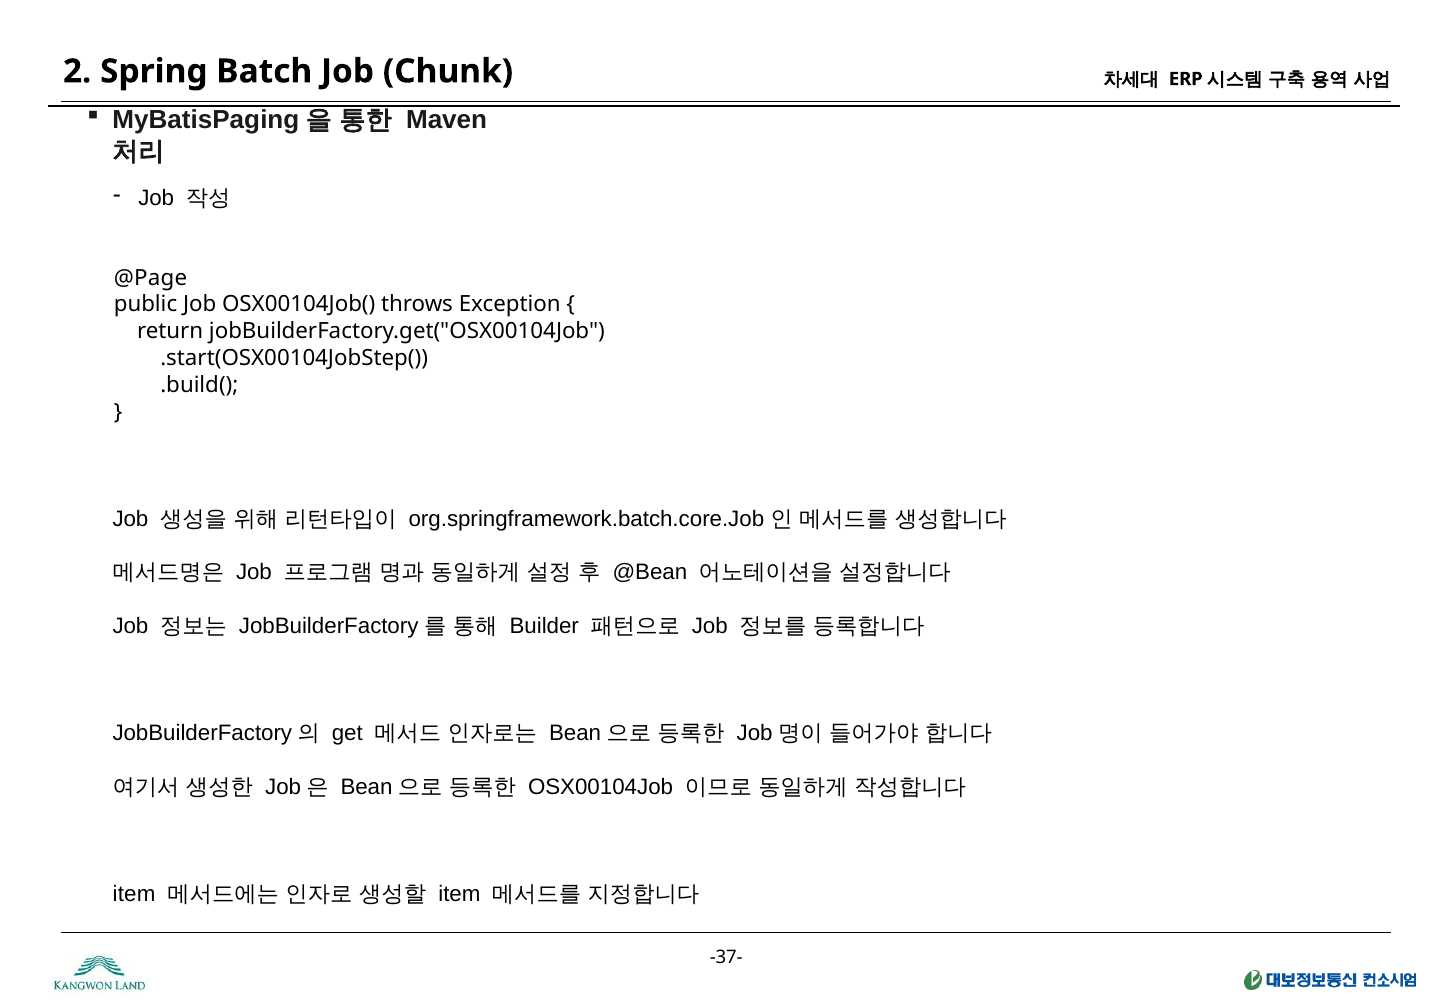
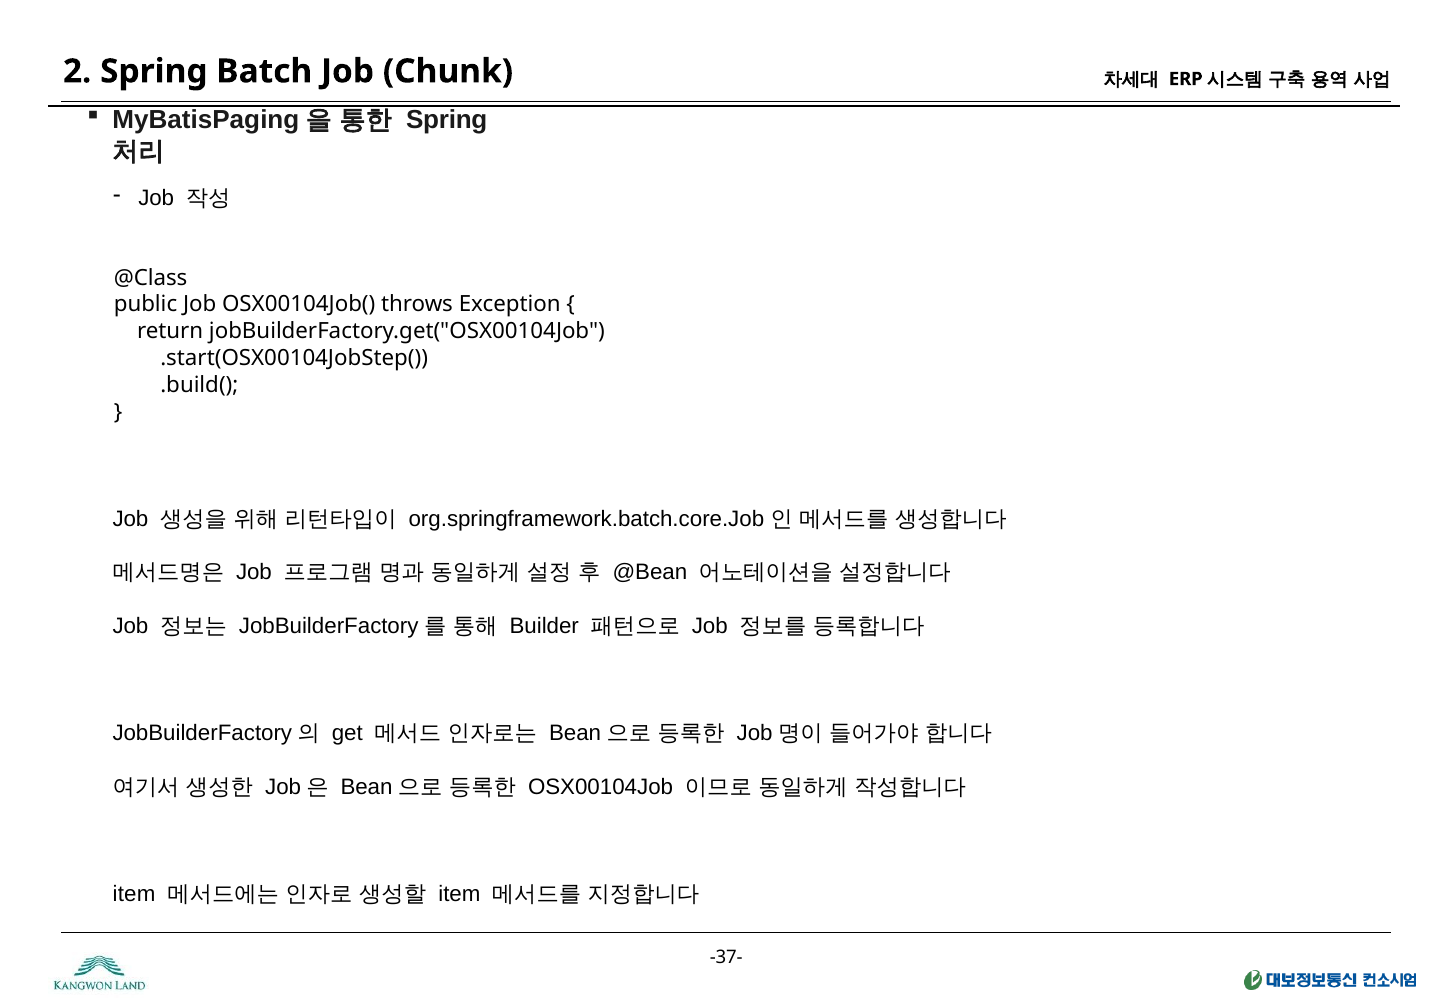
Maven at (447, 120): Maven -> Spring
@Page: @Page -> @Class
